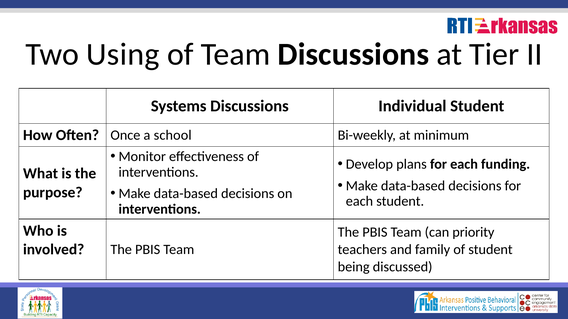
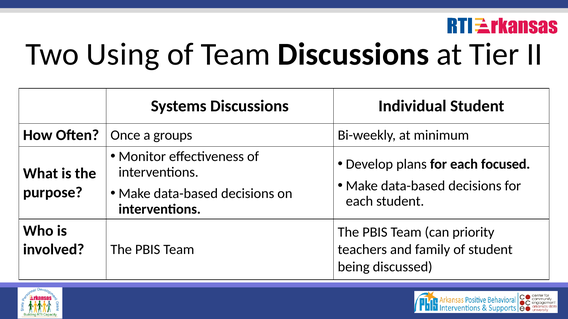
school: school -> groups
funding: funding -> focused
